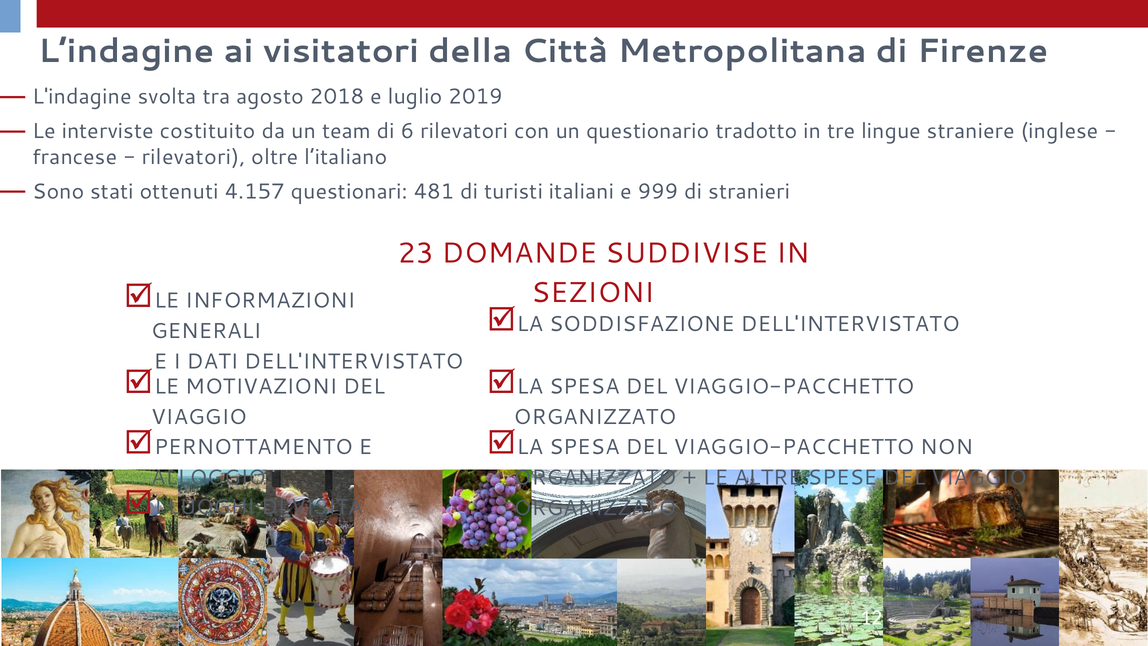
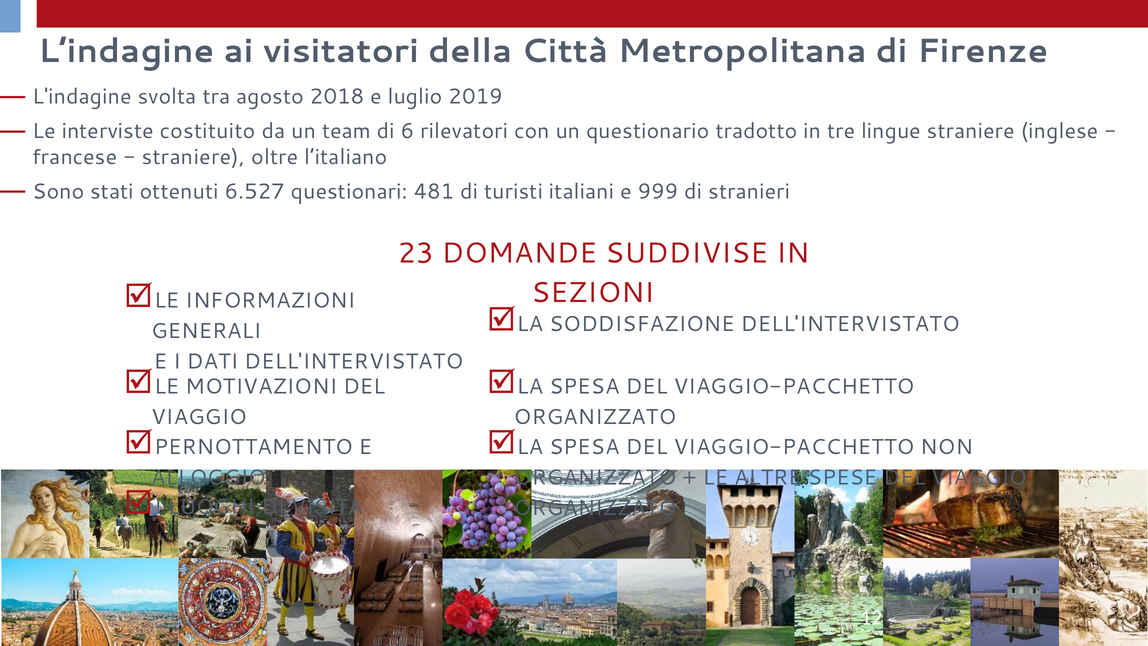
rilevatori at (194, 157): rilevatori -> straniere
4.157: 4.157 -> 6.527
